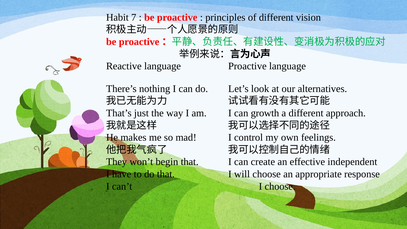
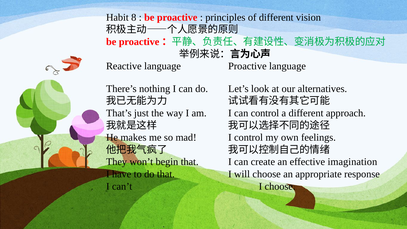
7: 7 -> 8
can growth: growth -> control
independent: independent -> imagination
